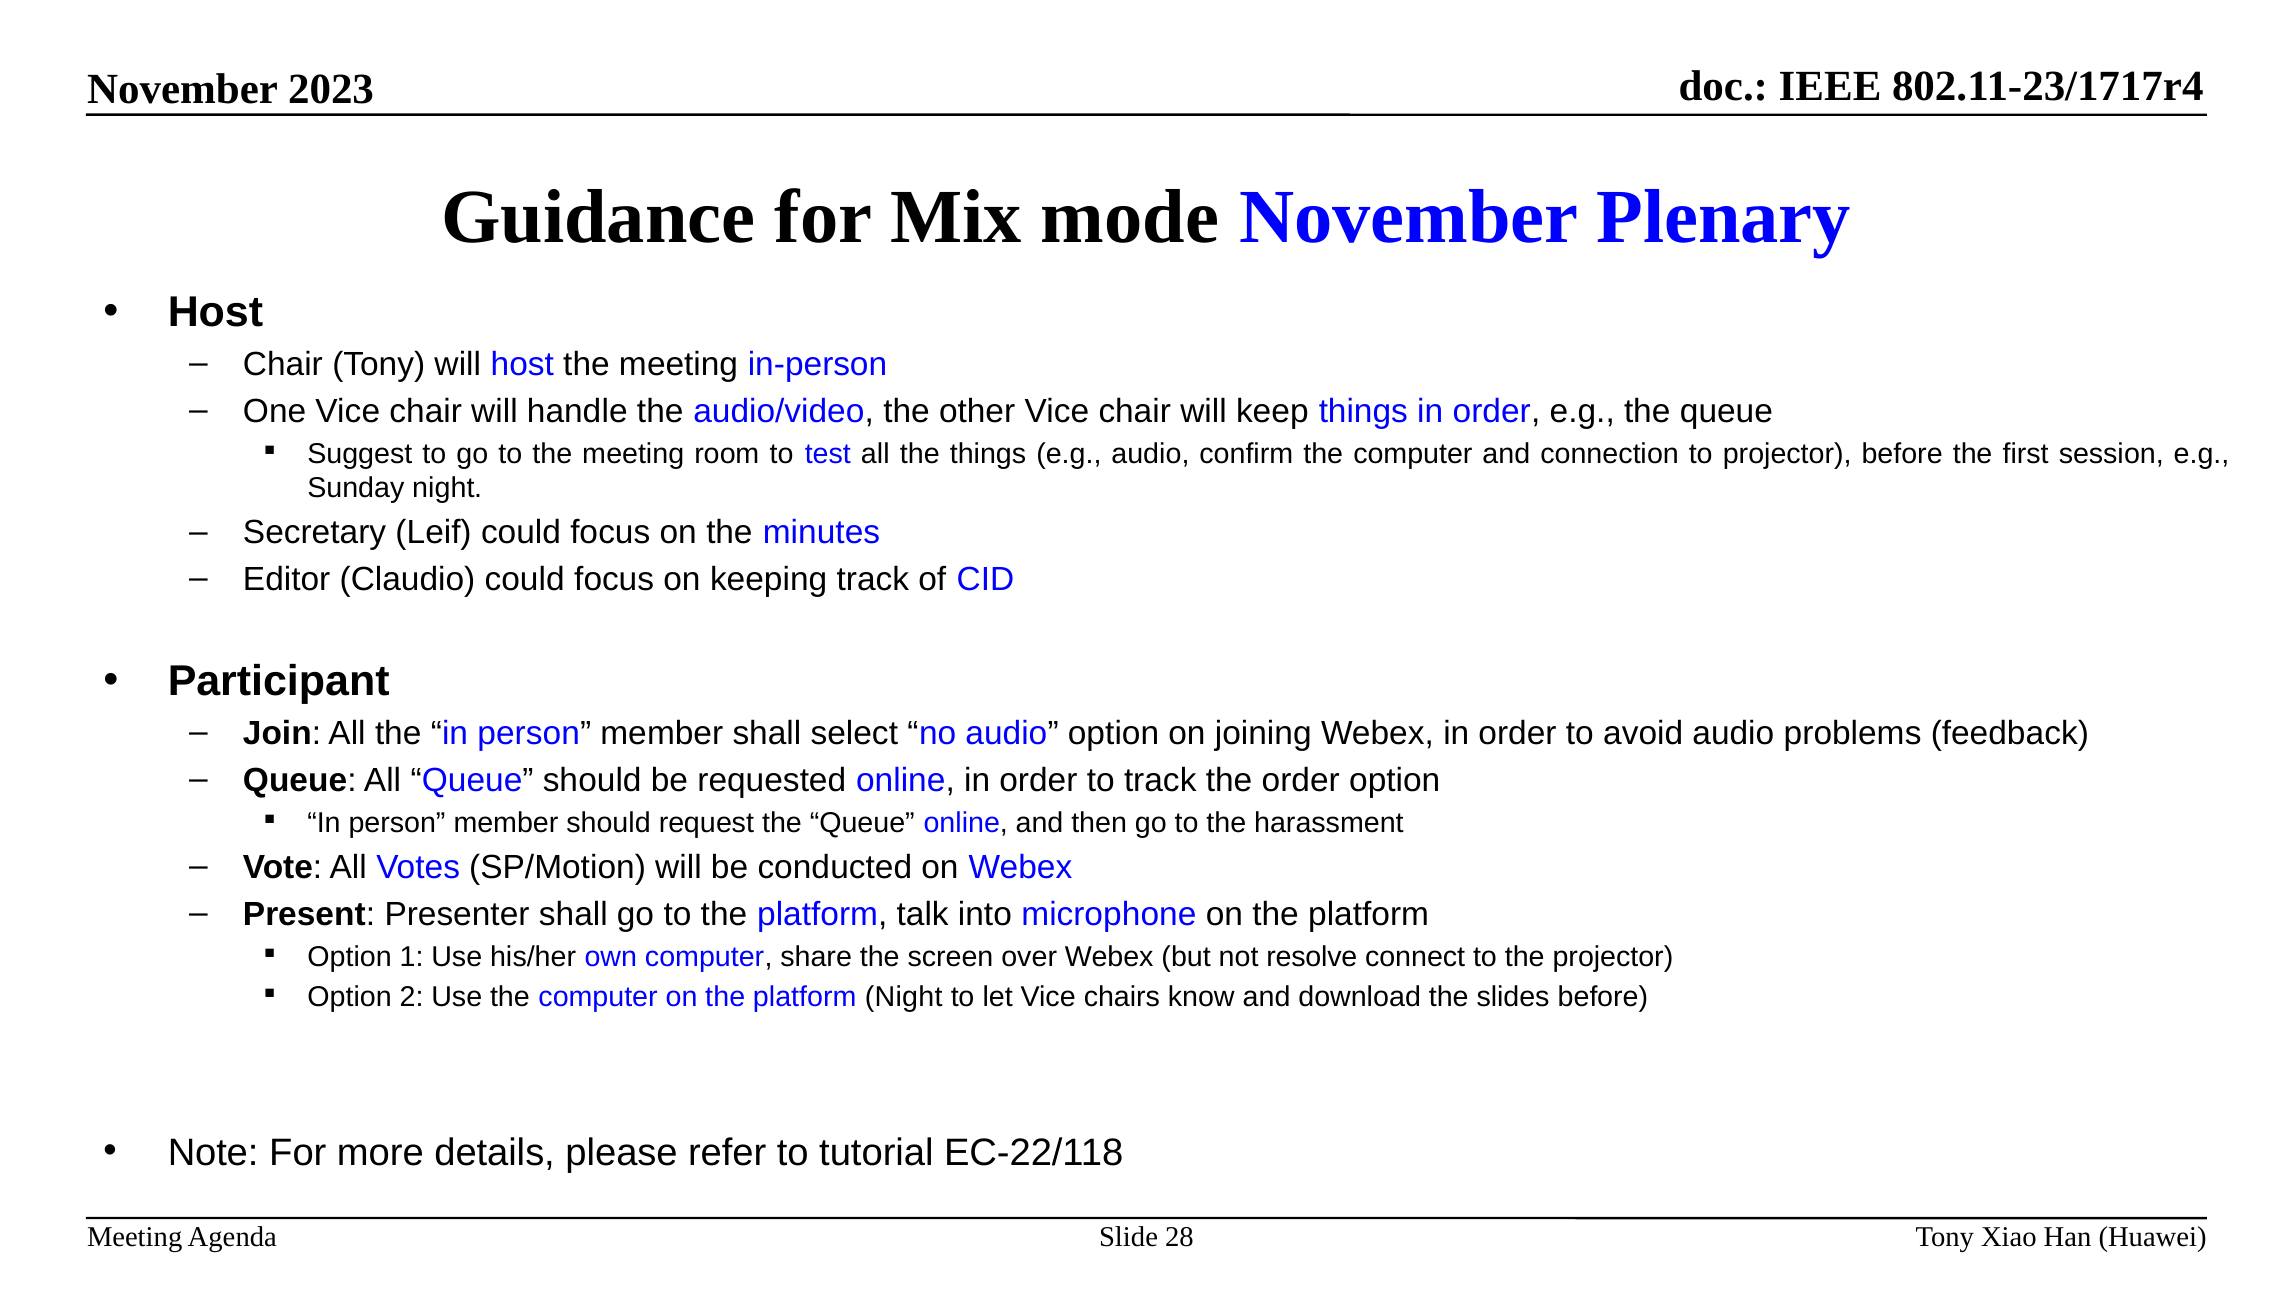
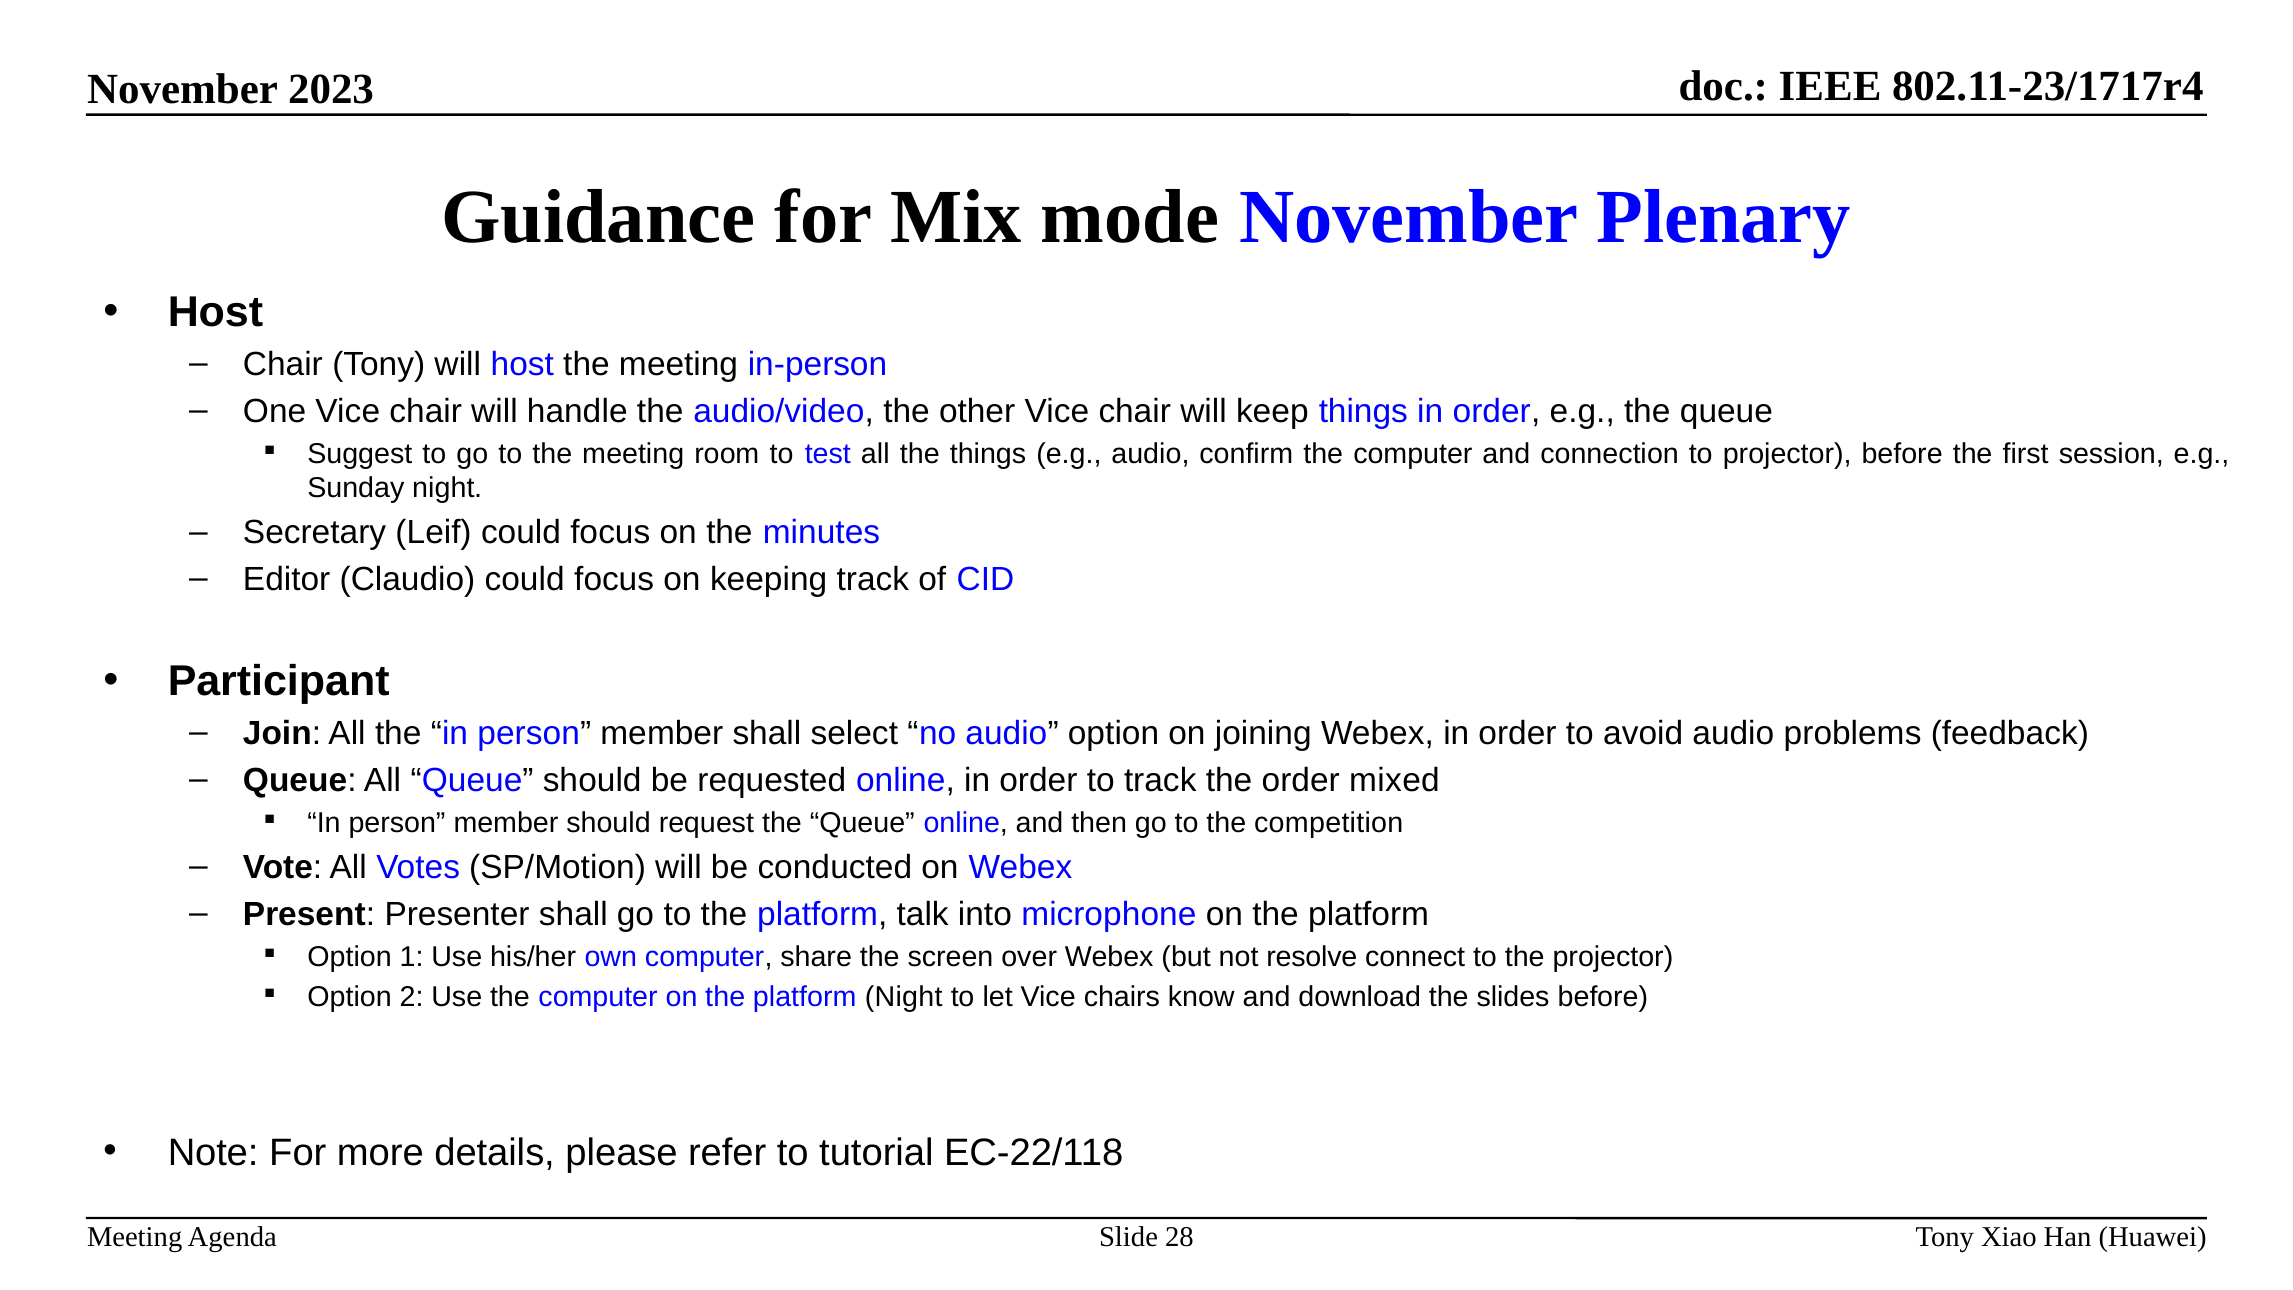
order option: option -> mixed
harassment: harassment -> competition
